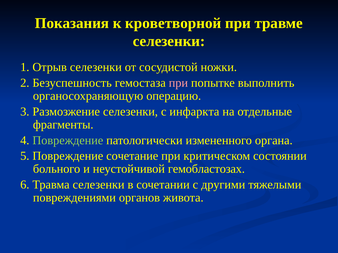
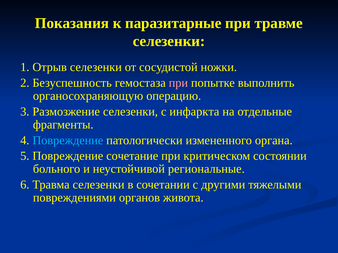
кроветворной: кроветворной -> паразитарные
Повреждение at (68, 141) colour: light green -> light blue
гемобластозах: гемобластозах -> региональные
